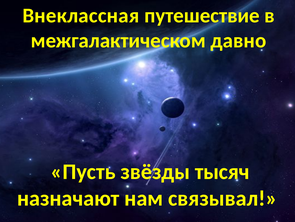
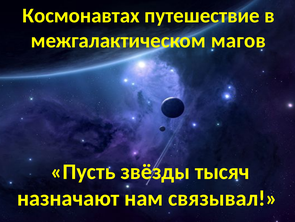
Внеклассная: Внеклассная -> Космонавтах
давно: давно -> магов
